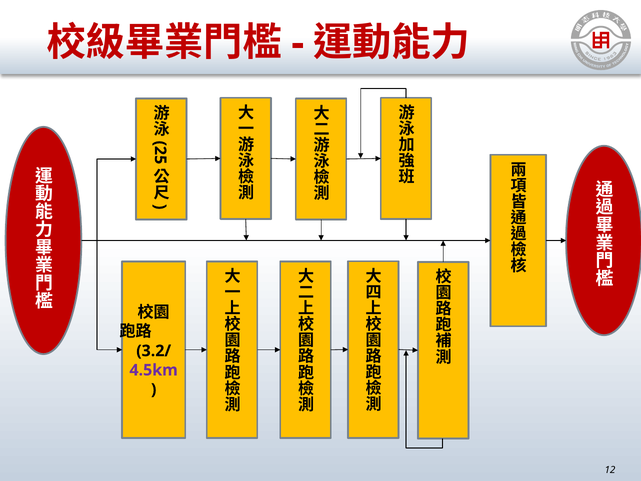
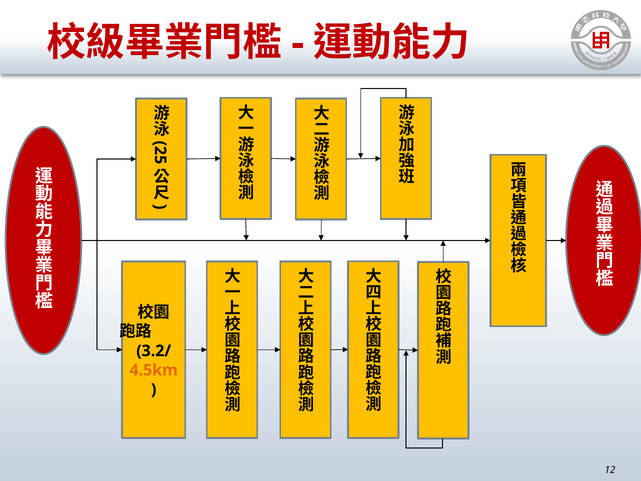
4.5km colour: purple -> orange
